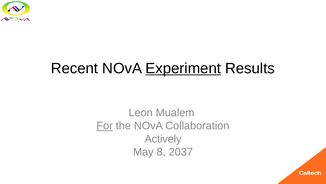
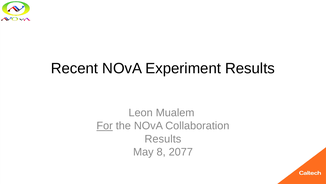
Experiment underline: present -> none
Actively at (163, 138): Actively -> Results
2037: 2037 -> 2077
